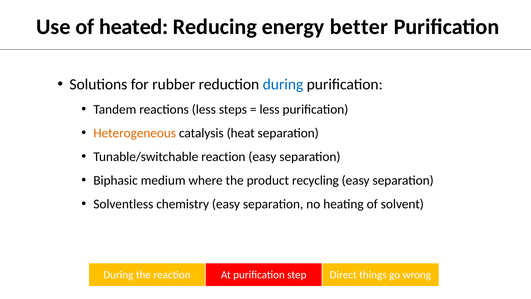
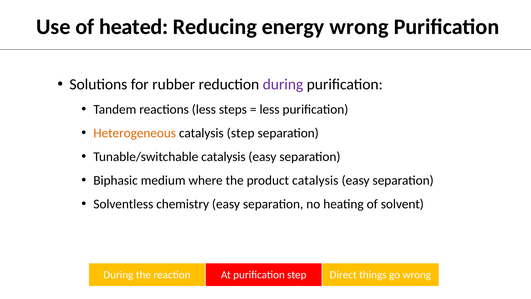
energy better: better -> wrong
during at (283, 84) colour: blue -> purple
catalysis heat: heat -> step
Tunable/switchable reaction: reaction -> catalysis
product recycling: recycling -> catalysis
